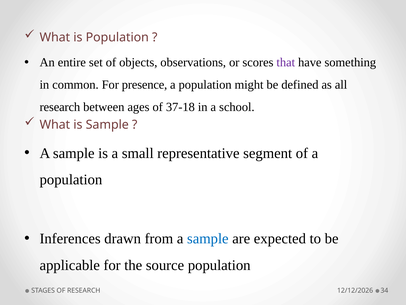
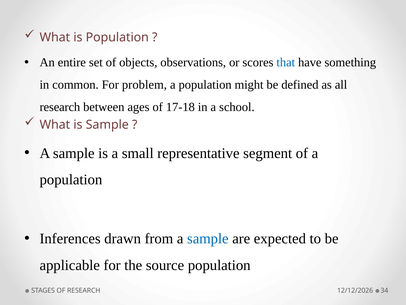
that colour: purple -> blue
presence: presence -> problem
37-18: 37-18 -> 17-18
